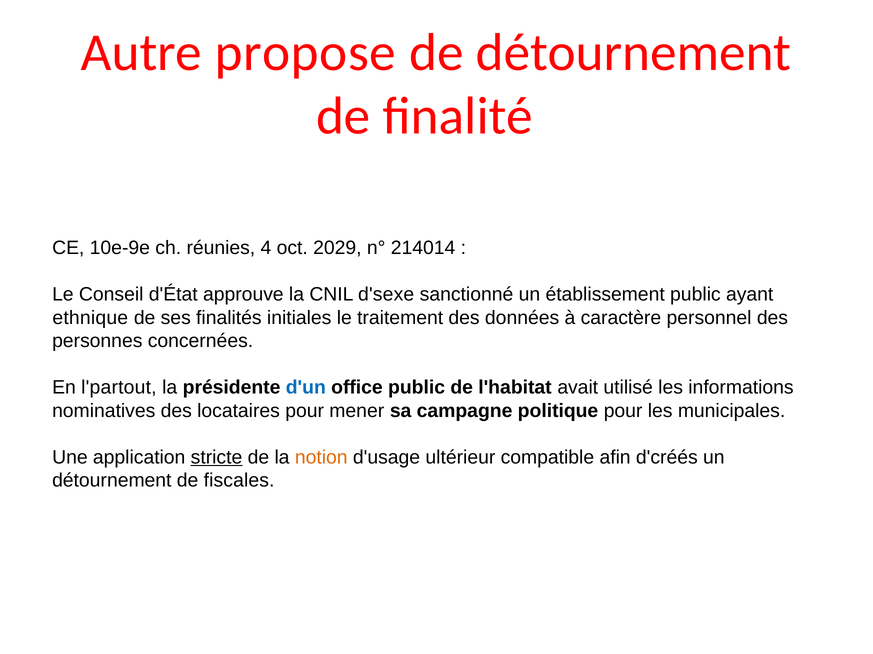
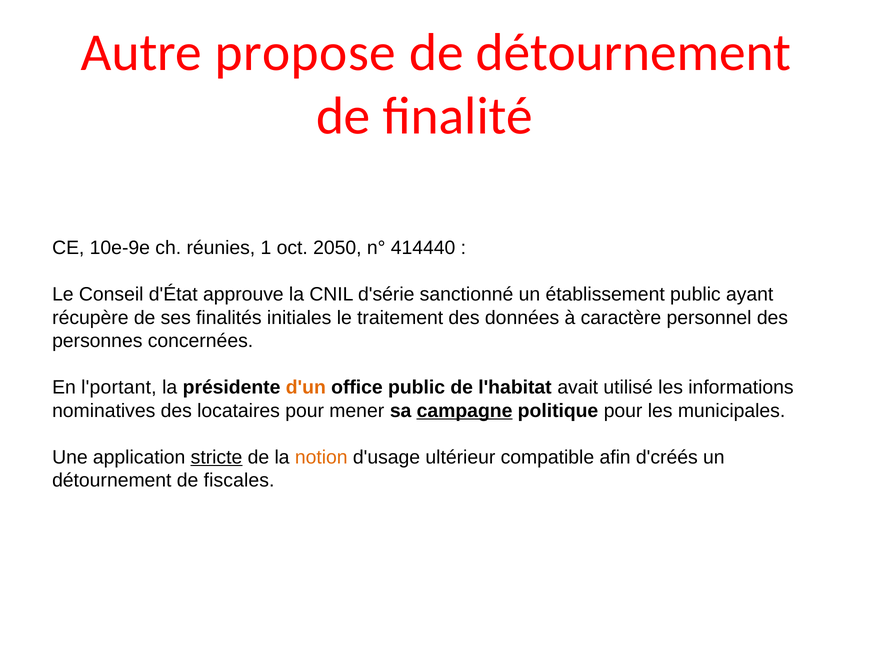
4: 4 -> 1
2029: 2029 -> 2050
214014: 214014 -> 414440
d'sexe: d'sexe -> d'série
ethnique: ethnique -> récupère
l'partout: l'partout -> l'portant
d'un colour: blue -> orange
campagne underline: none -> present
